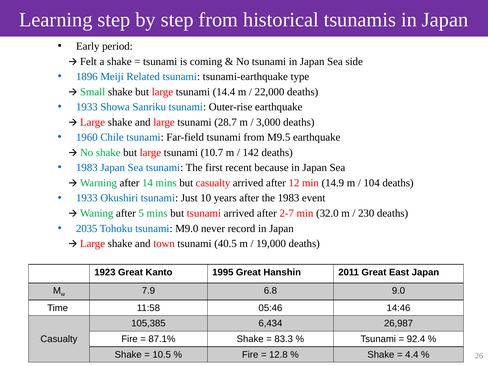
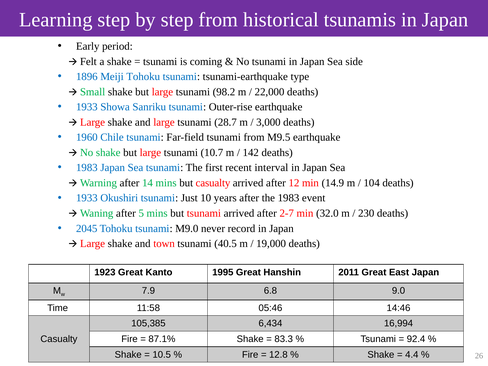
Meiji Related: Related -> Tohoku
14.4: 14.4 -> 98.2
because: because -> interval
2035: 2035 -> 2045
26,987: 26,987 -> 16,994
